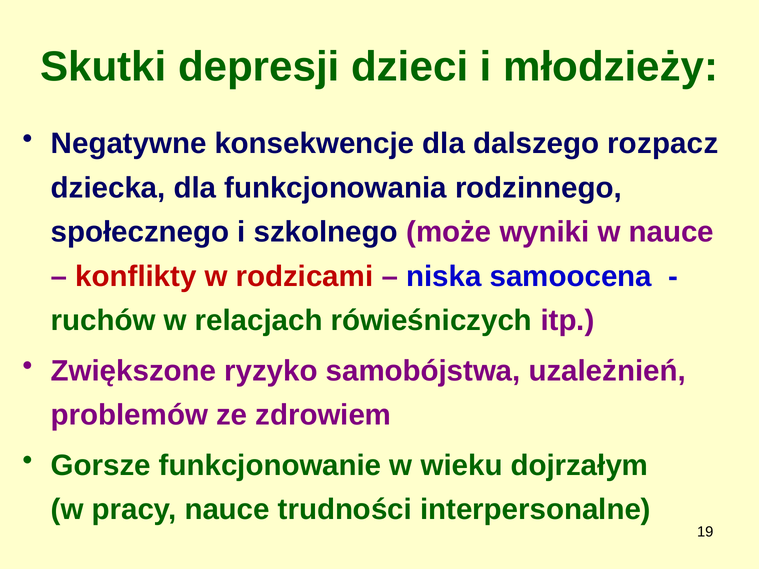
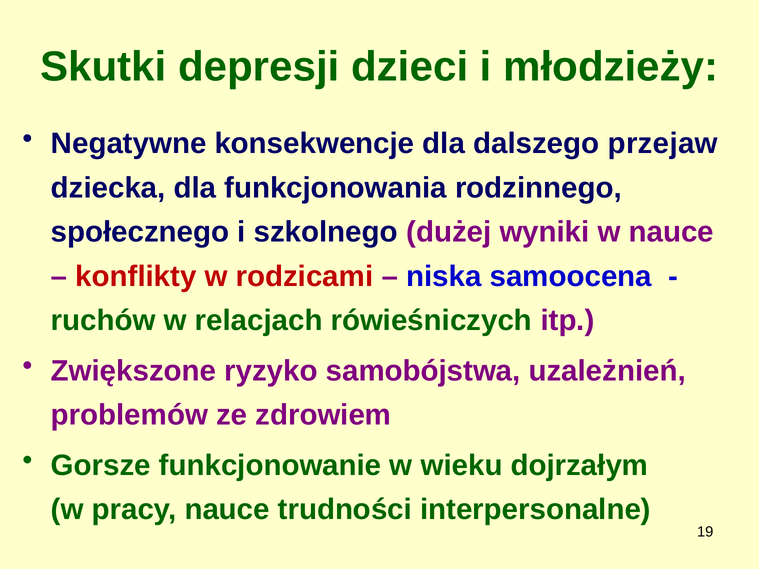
rozpacz: rozpacz -> przejaw
może: może -> dużej
